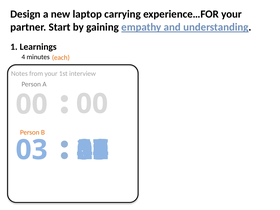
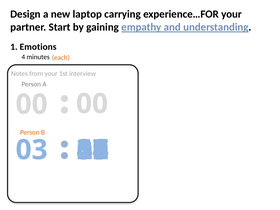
Learnings: Learnings -> Emotions
